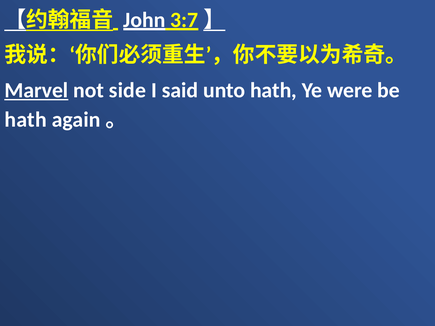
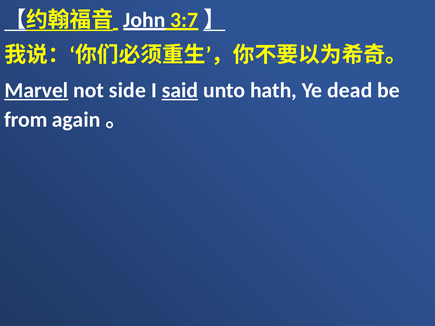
said underline: none -> present
were: were -> dead
hath at (26, 120): hath -> from
